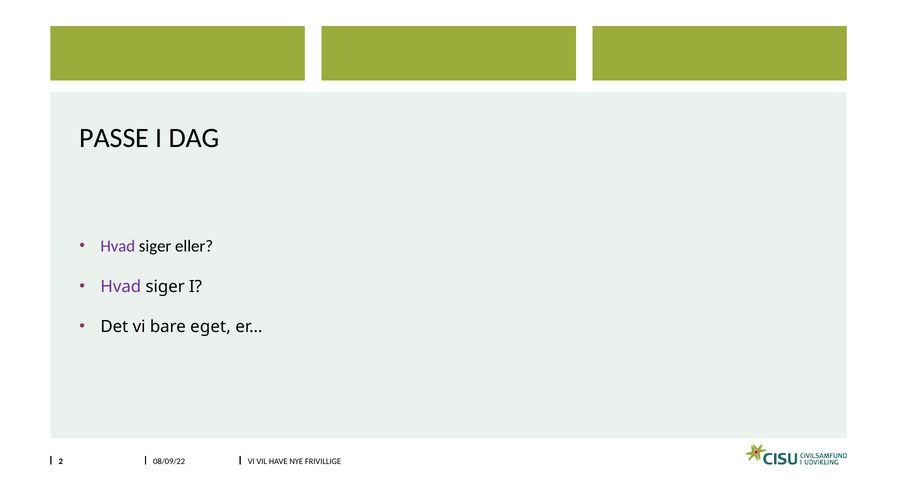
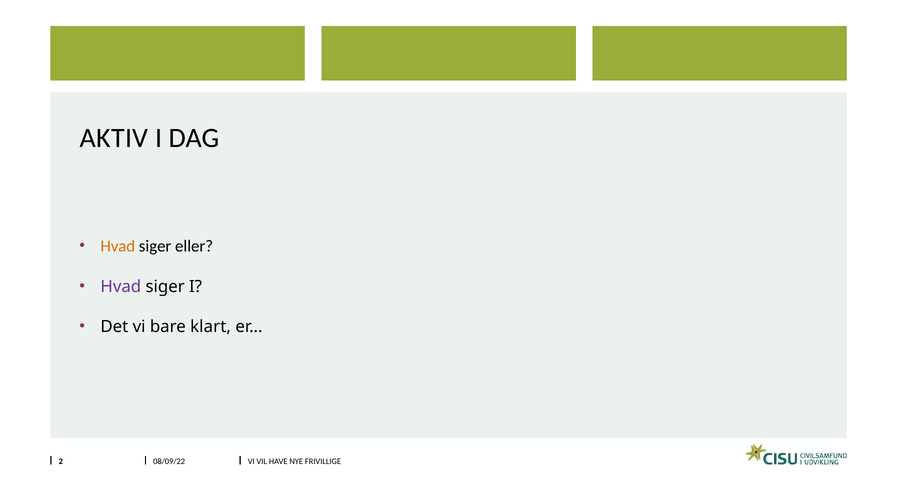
PASSE: PASSE -> AKTIV
Hvad at (118, 246) colour: purple -> orange
eget: eget -> klart
